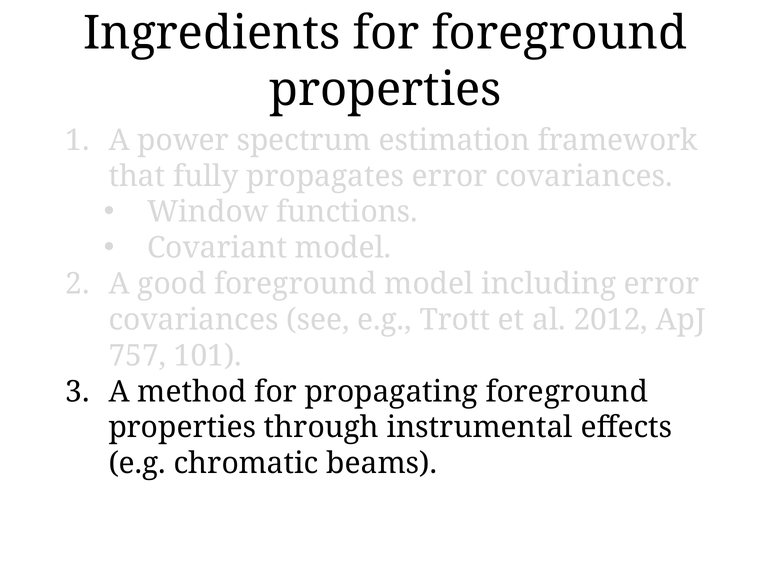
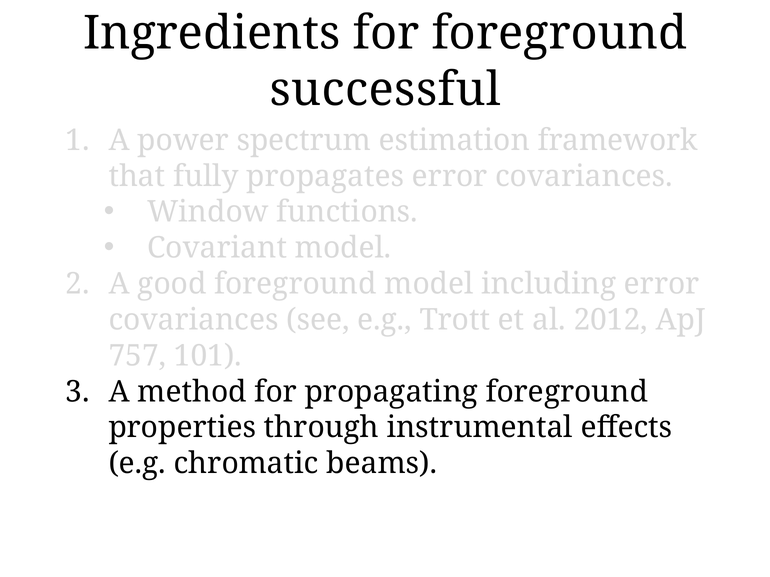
properties at (385, 90): properties -> successful
